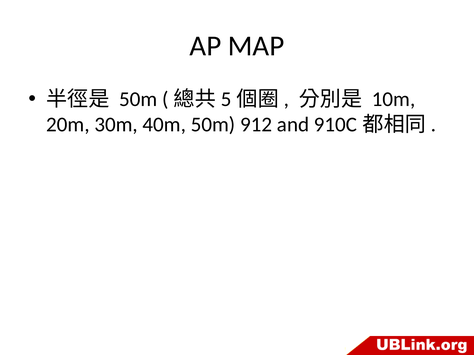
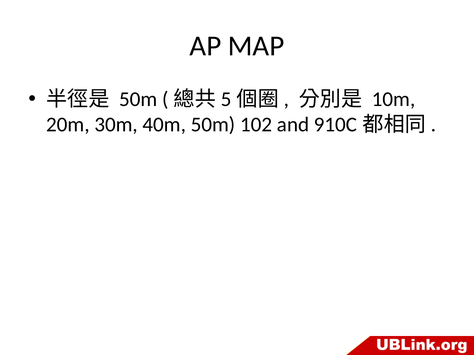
912: 912 -> 102
